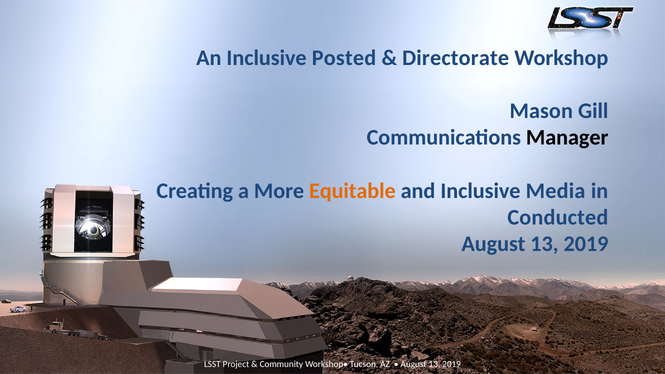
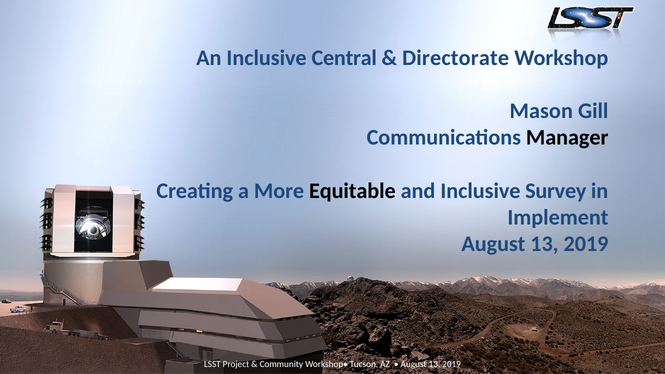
Posted: Posted -> Central
Equitable colour: orange -> black
Media: Media -> Survey
Conducted: Conducted -> Implement
